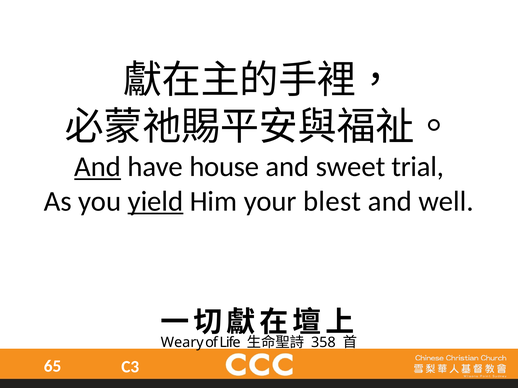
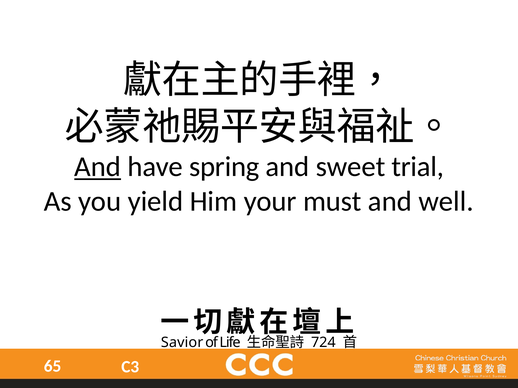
house: house -> spring
yield underline: present -> none
blest: blest -> must
Weary: Weary -> Savior
358: 358 -> 724
